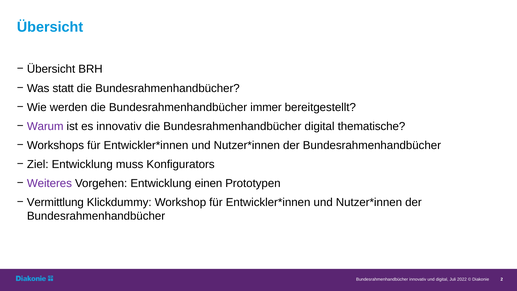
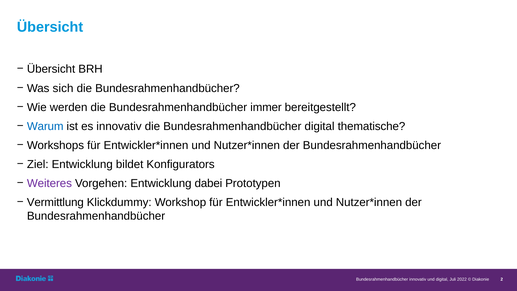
statt: statt -> sich
Warum colour: purple -> blue
muss: muss -> bildet
einen: einen -> dabei
